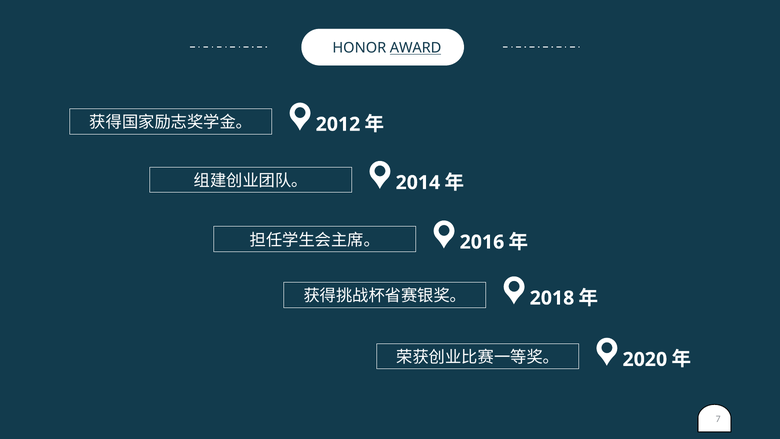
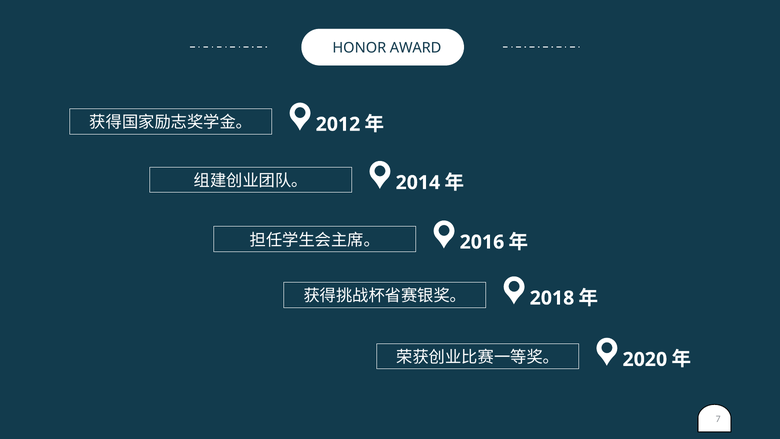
AWARD underline: present -> none
